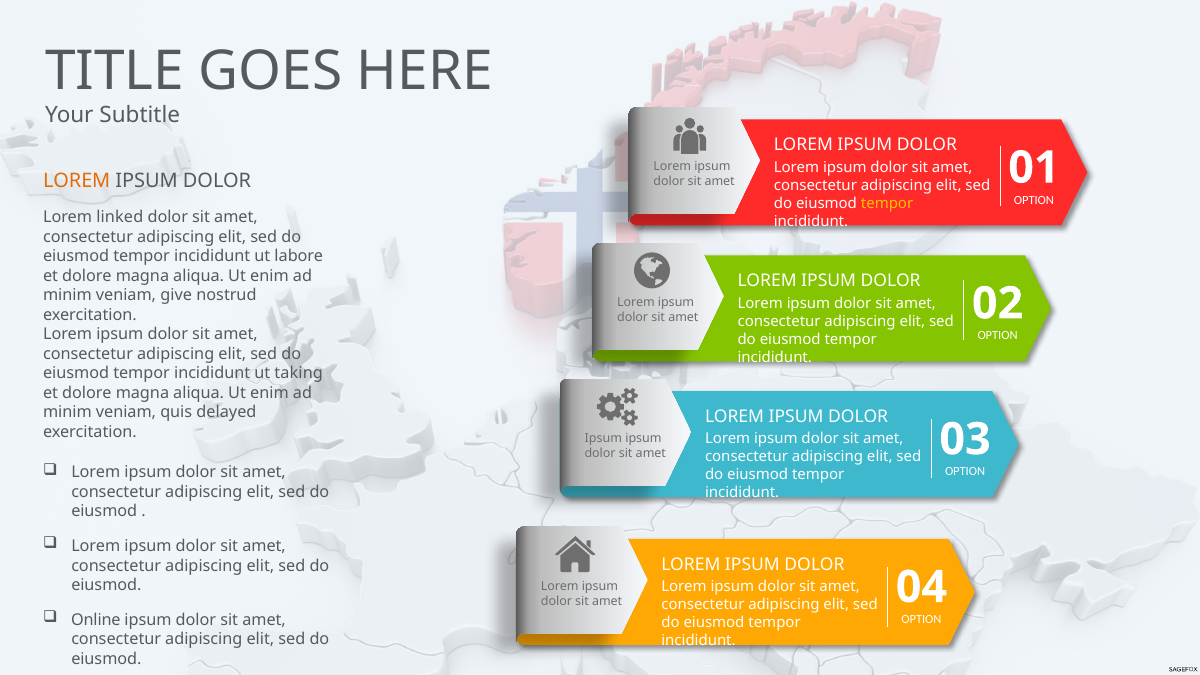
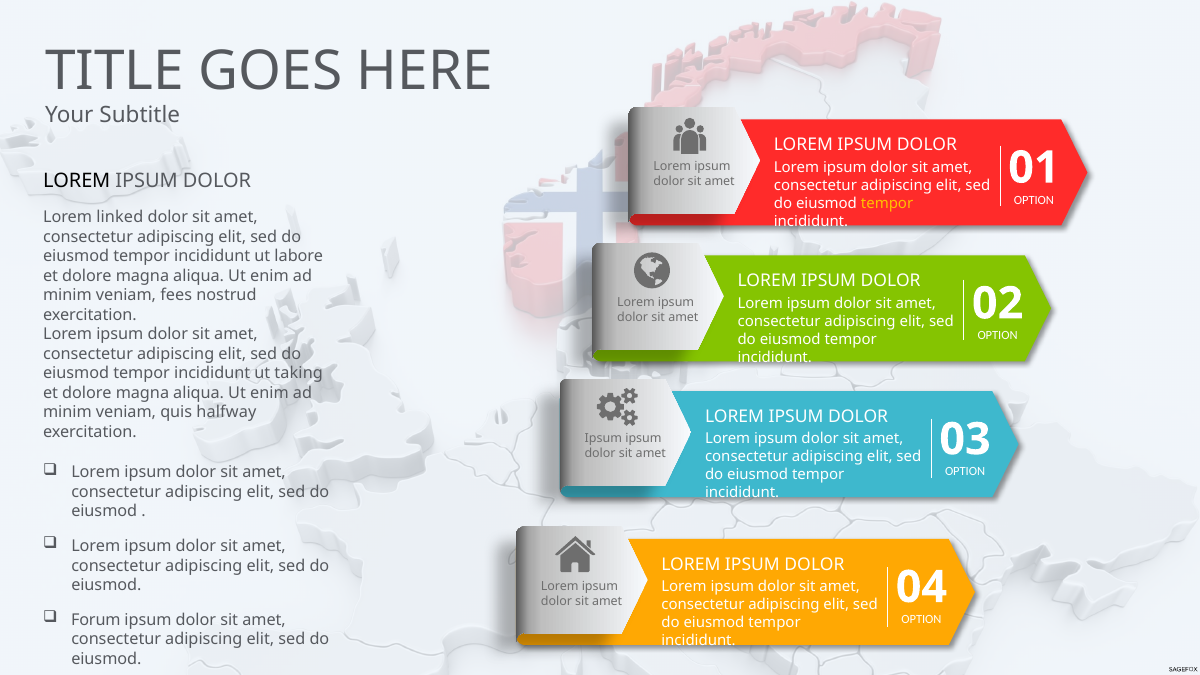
LOREM at (77, 181) colour: orange -> black
give: give -> fees
delayed: delayed -> halfway
Online: Online -> Forum
